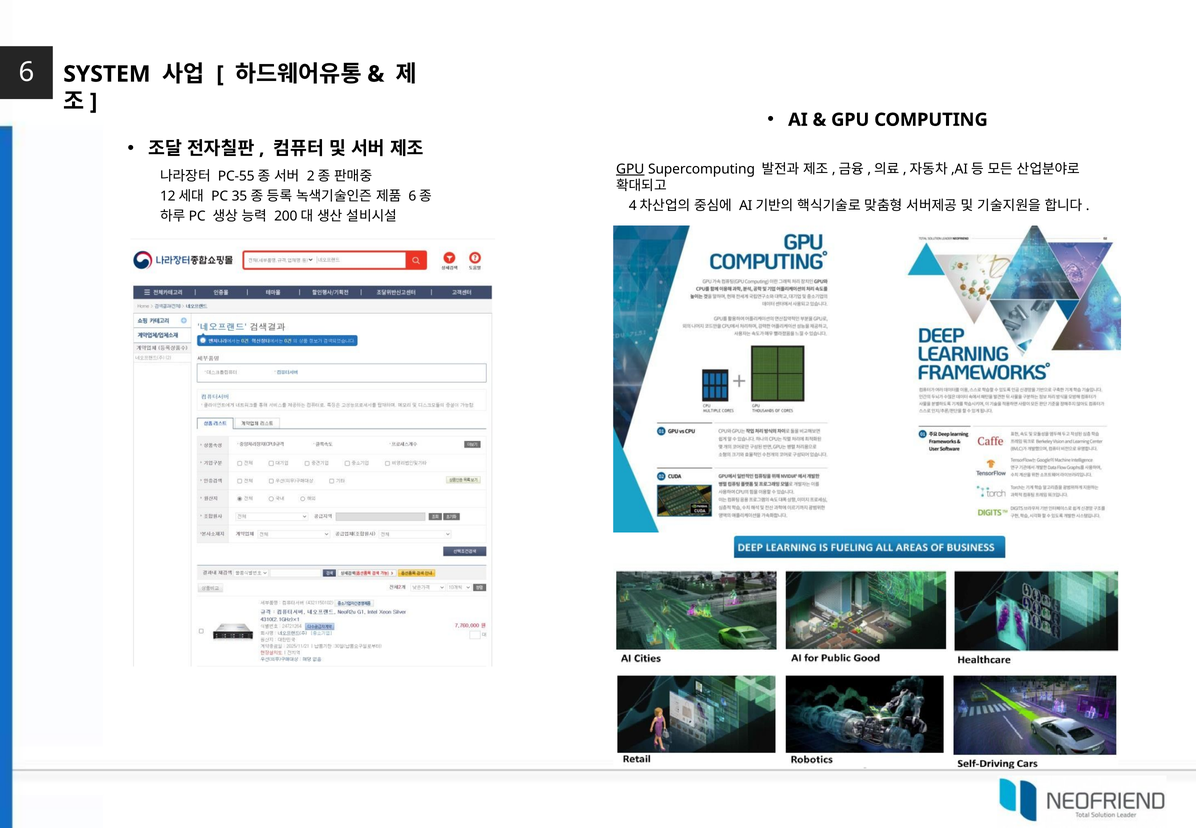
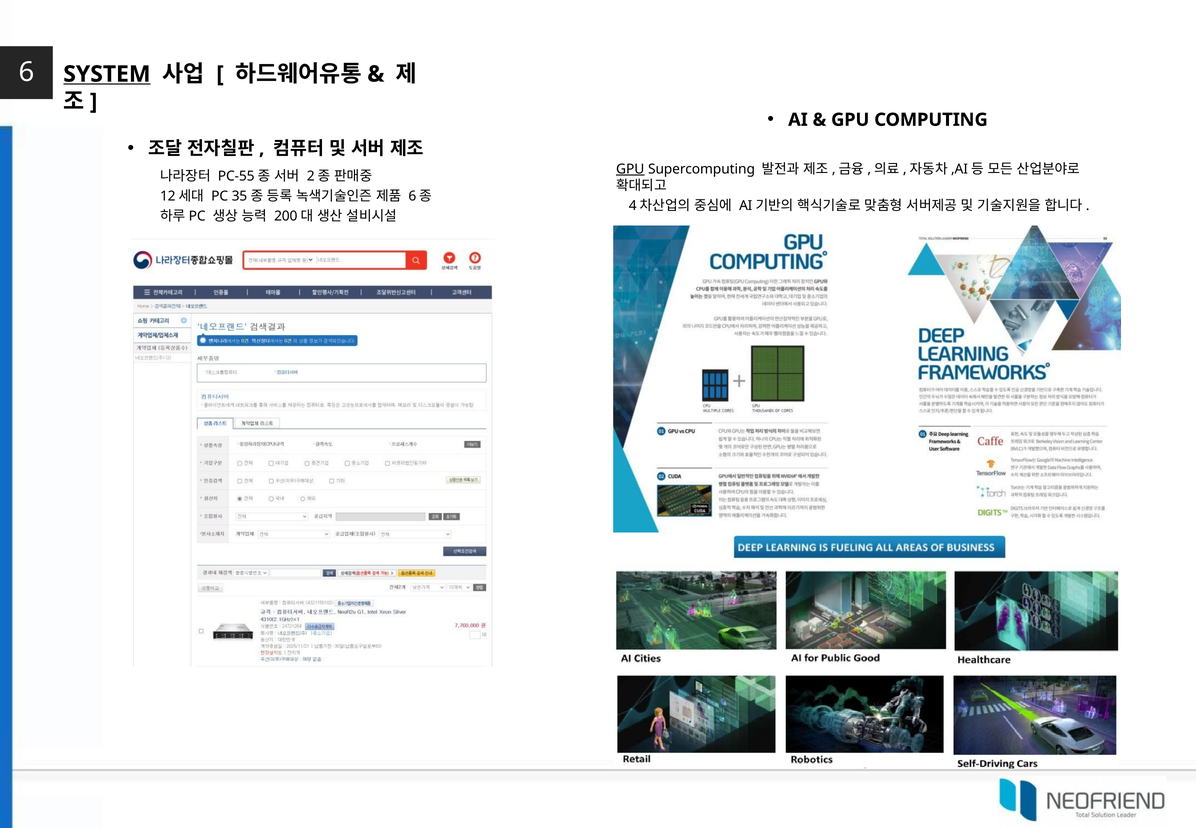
SYSTEM underline: none -> present
